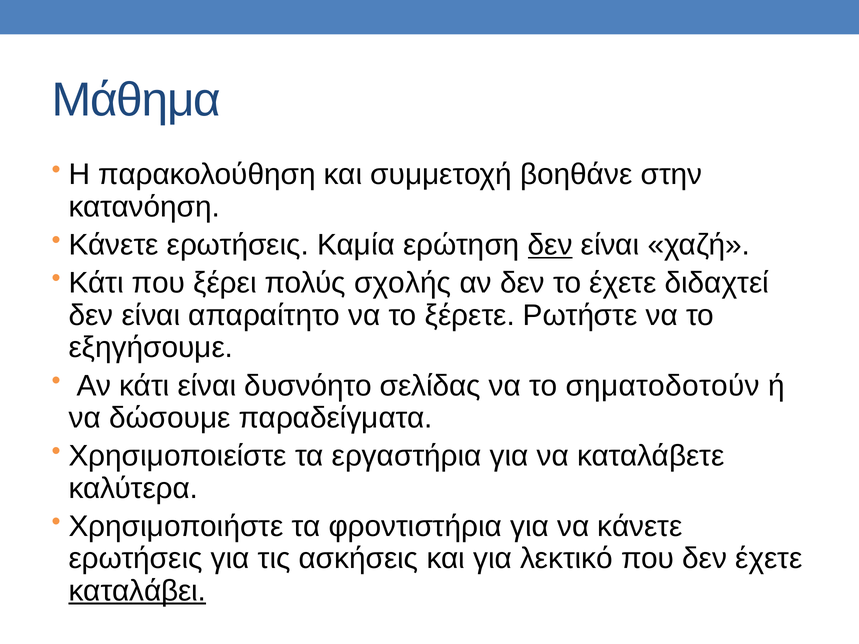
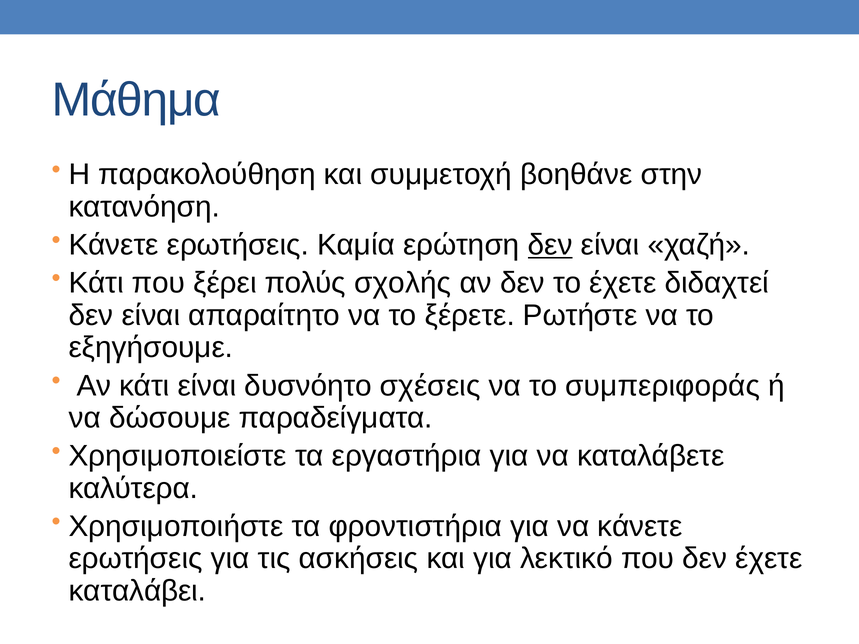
σελίδας: σελίδας -> σχέσεις
σηματοδοτούν: σηματοδοτούν -> συμπεριφοράς
καταλάβει underline: present -> none
